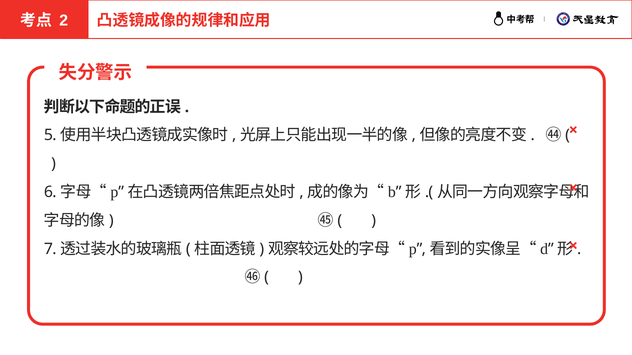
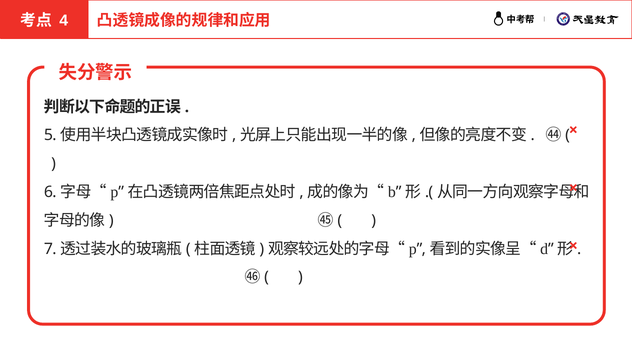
2: 2 -> 4
